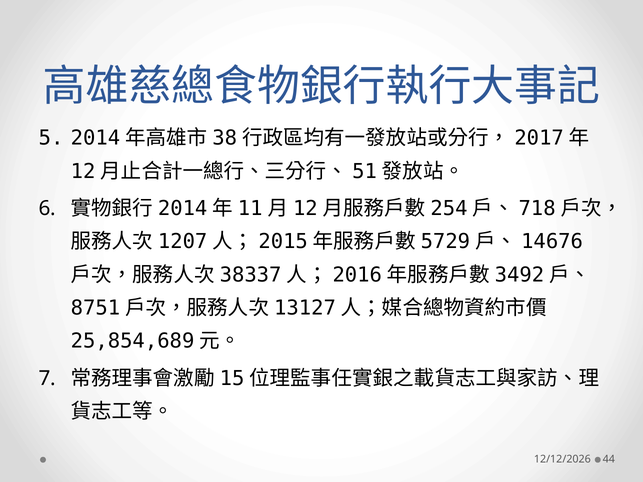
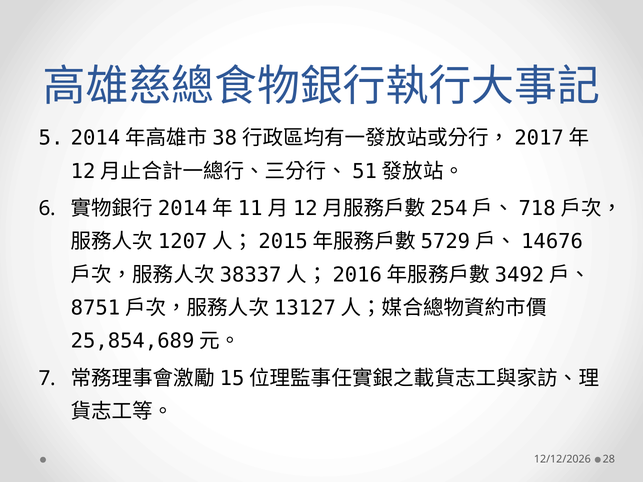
44: 44 -> 28
